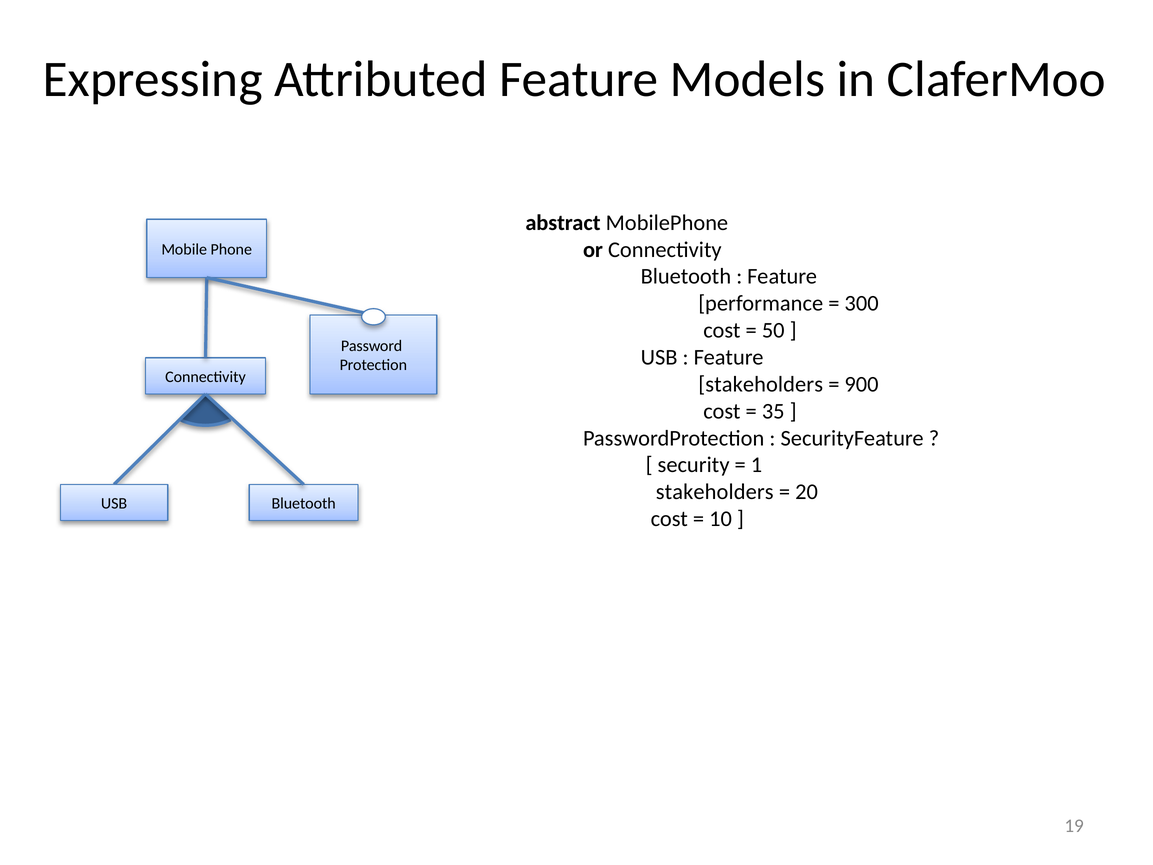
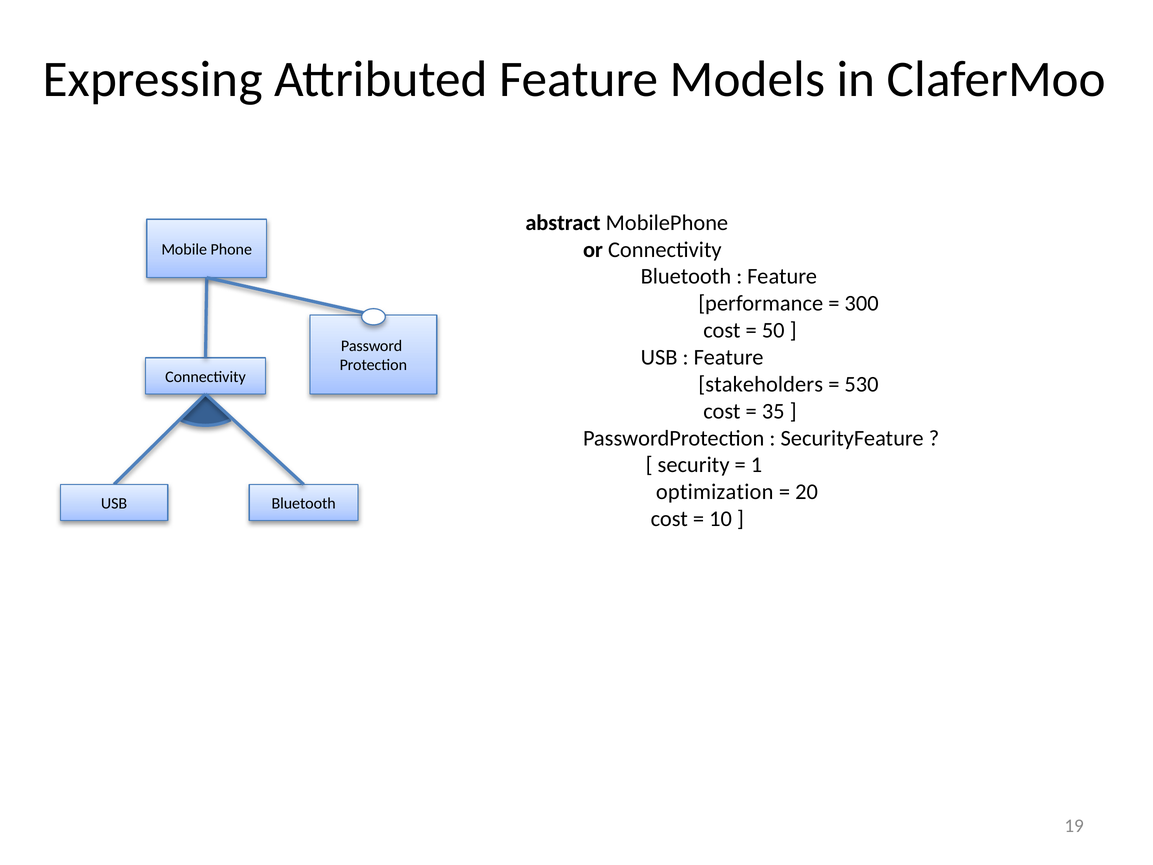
900: 900 -> 530
stakeholders at (715, 492): stakeholders -> optimization
